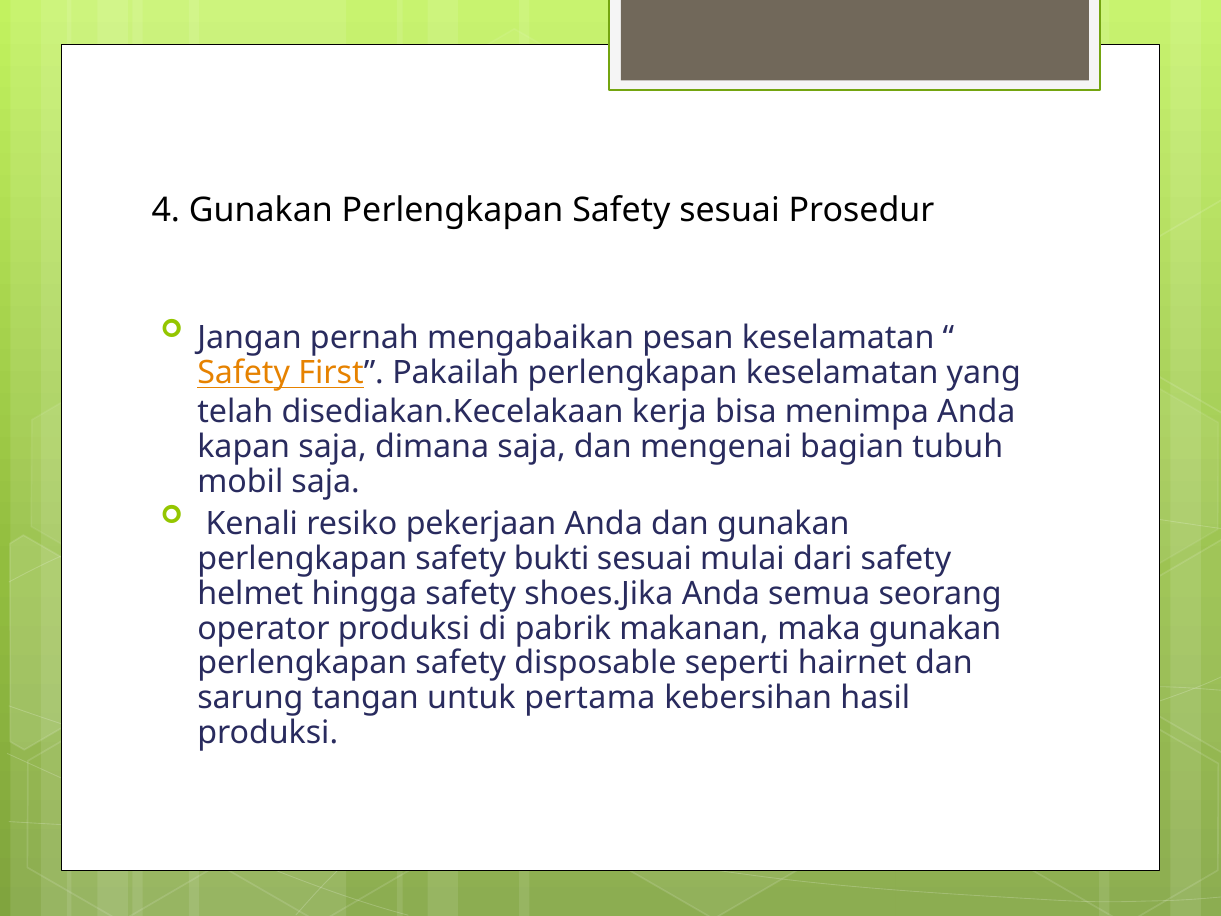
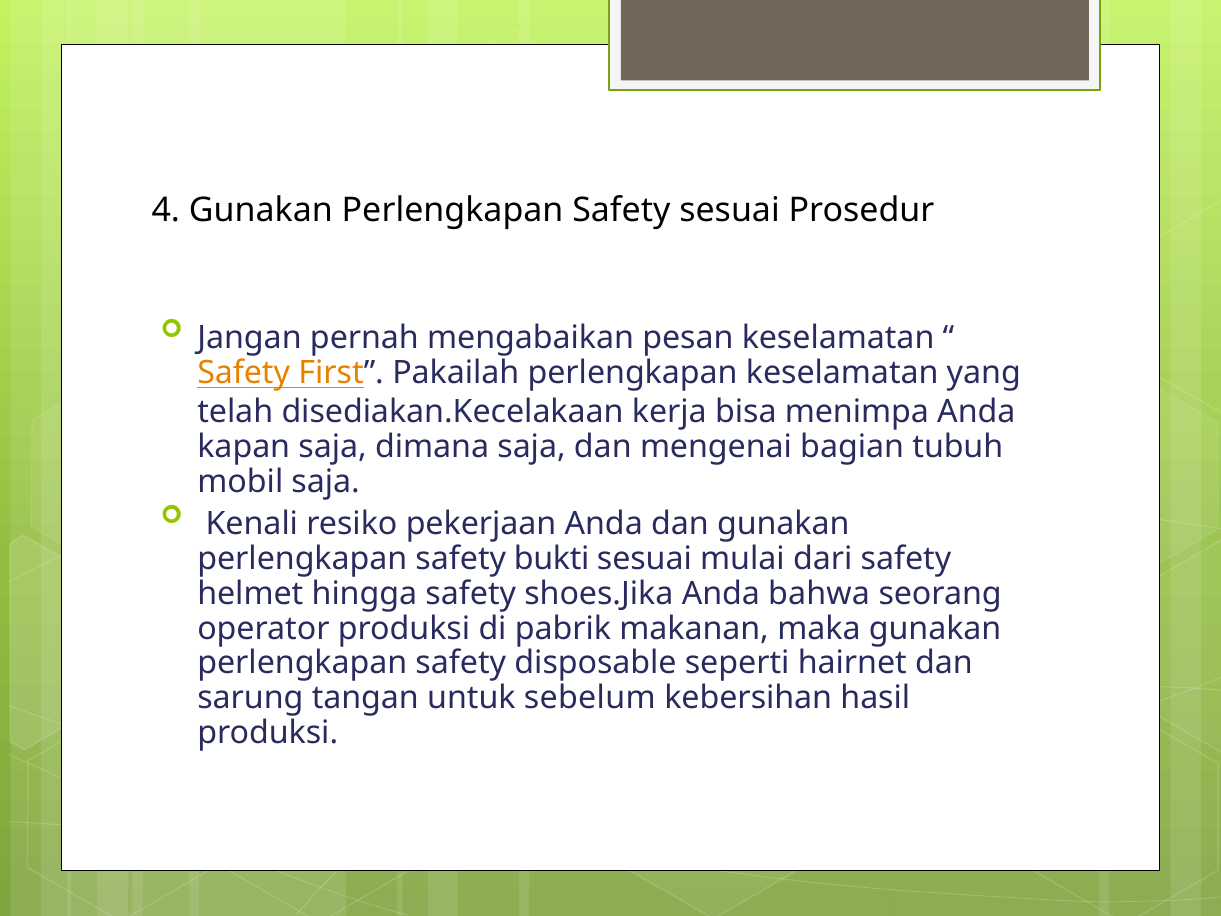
semua: semua -> bahwa
pertama: pertama -> sebelum
